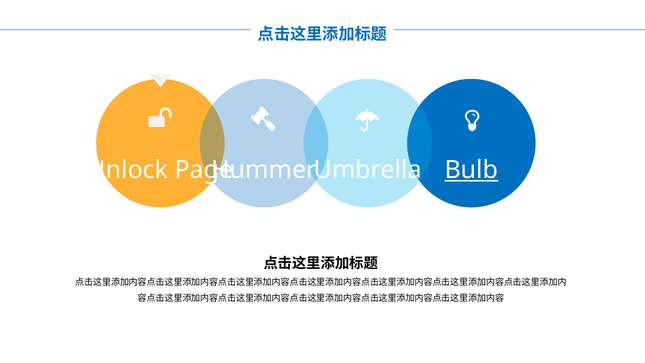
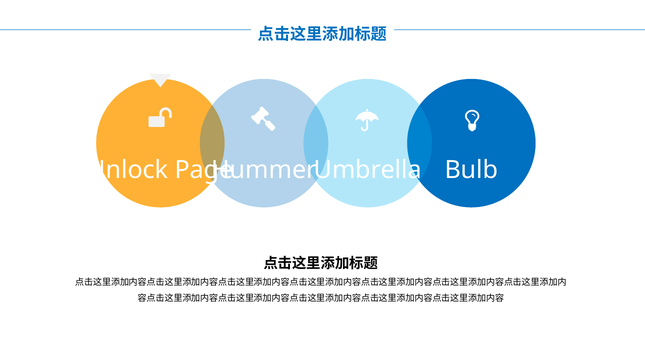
Bulb underline: present -> none
